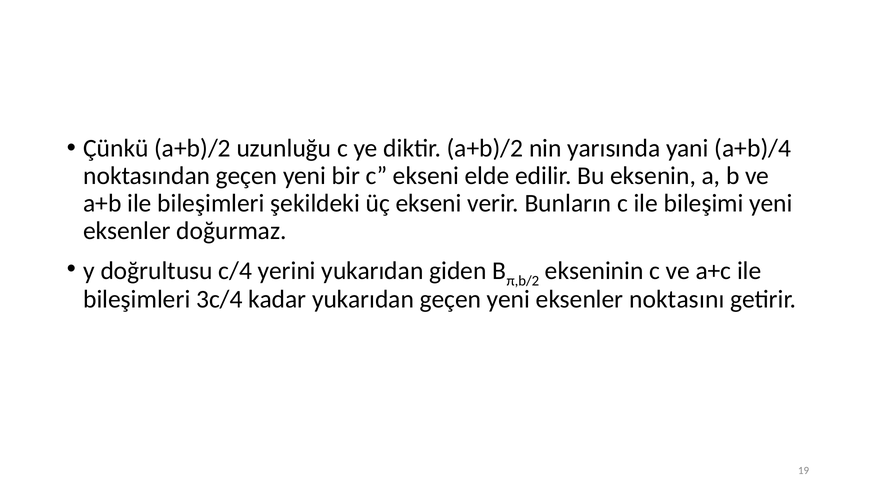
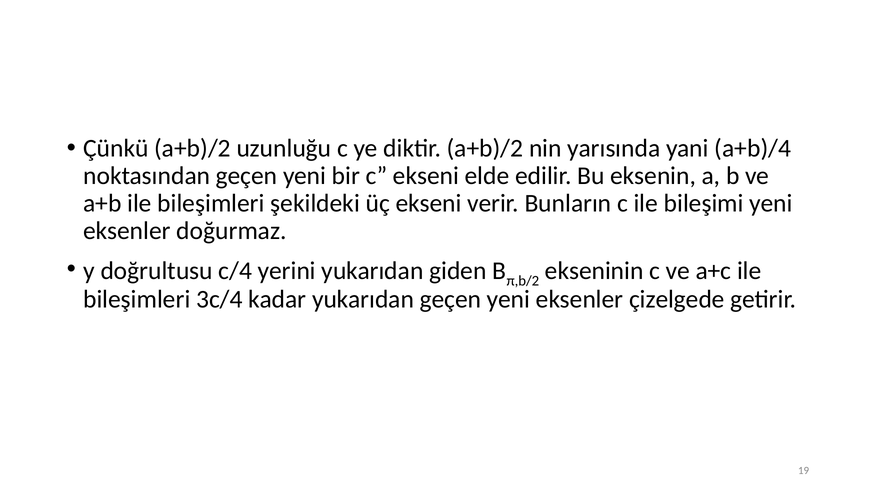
noktasını: noktasını -> çizelgede
